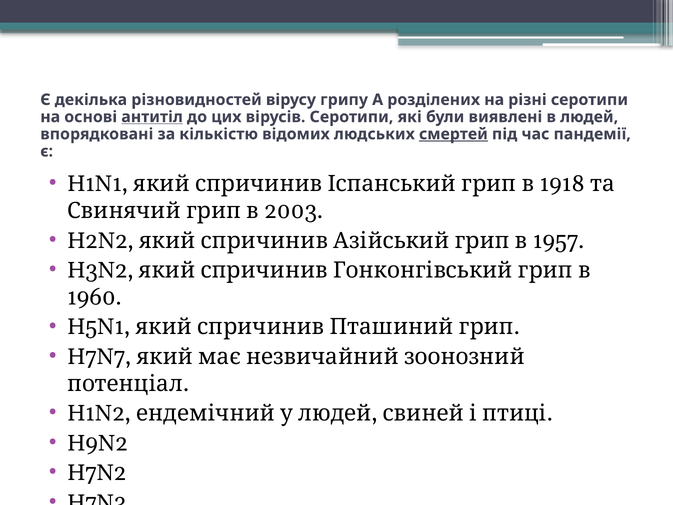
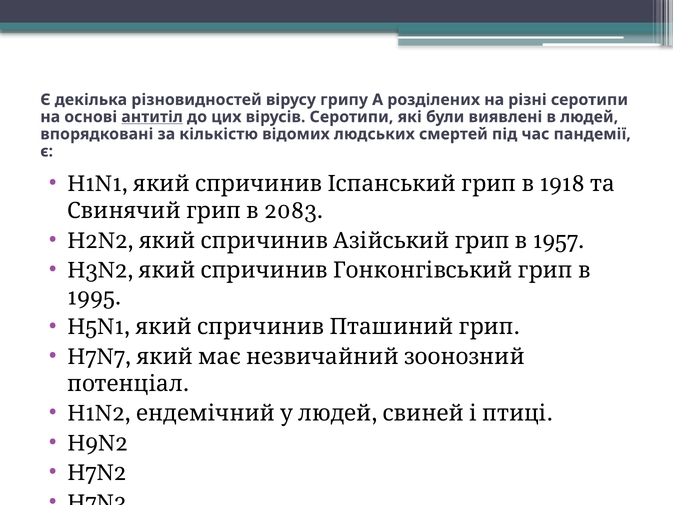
смертей underline: present -> none
2003: 2003 -> 2083
1960: 1960 -> 1995
